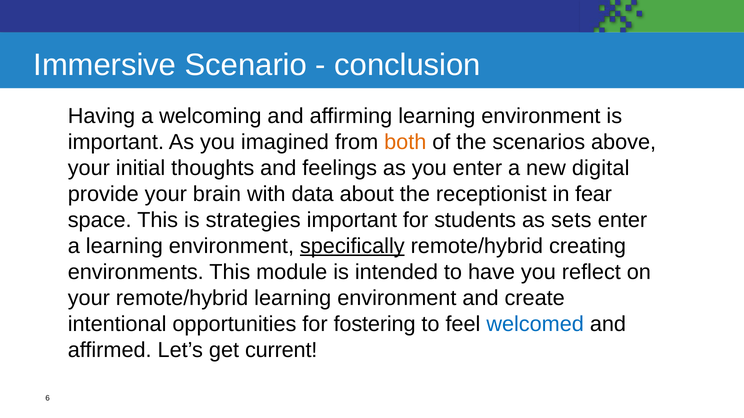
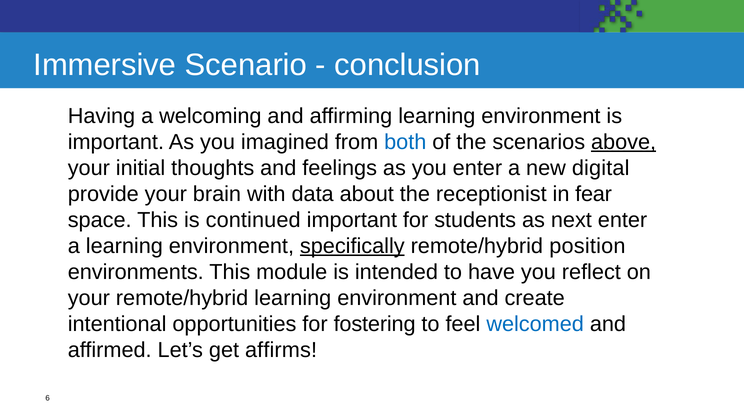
both colour: orange -> blue
above underline: none -> present
strategies: strategies -> continued
sets: sets -> next
creating: creating -> position
current: current -> affirms
